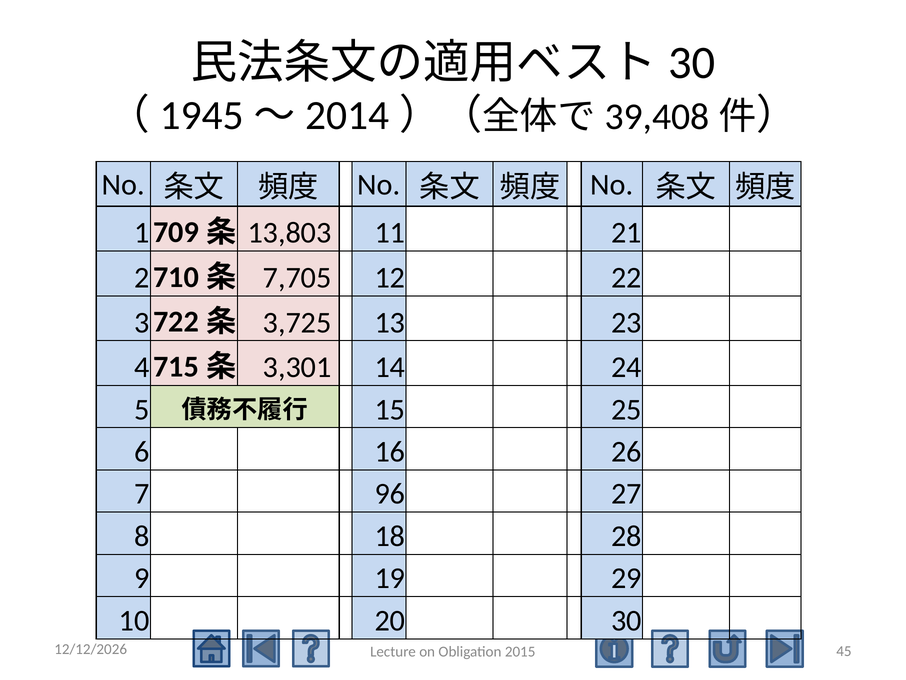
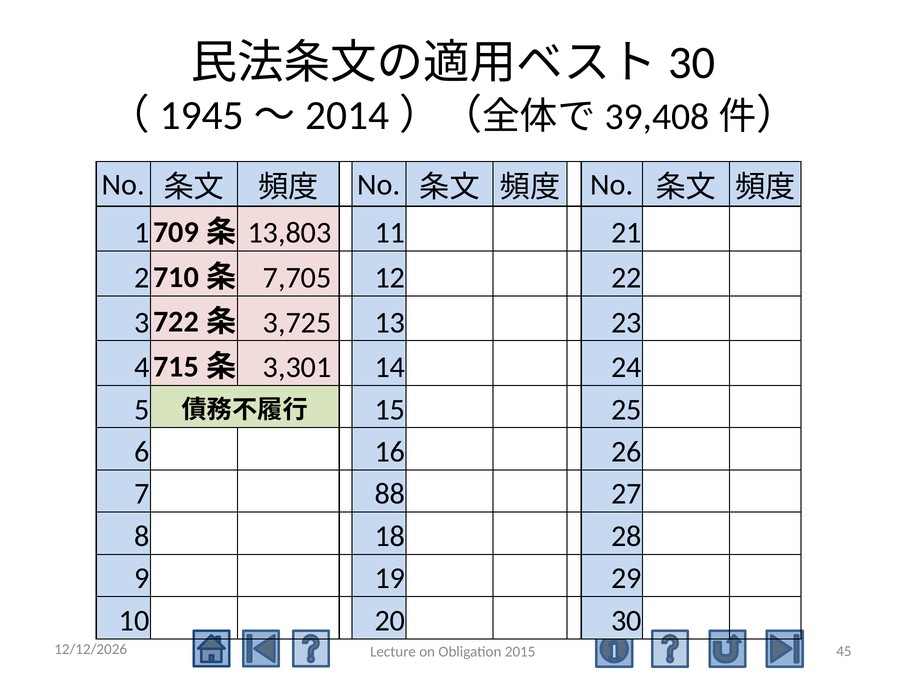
96: 96 -> 88
